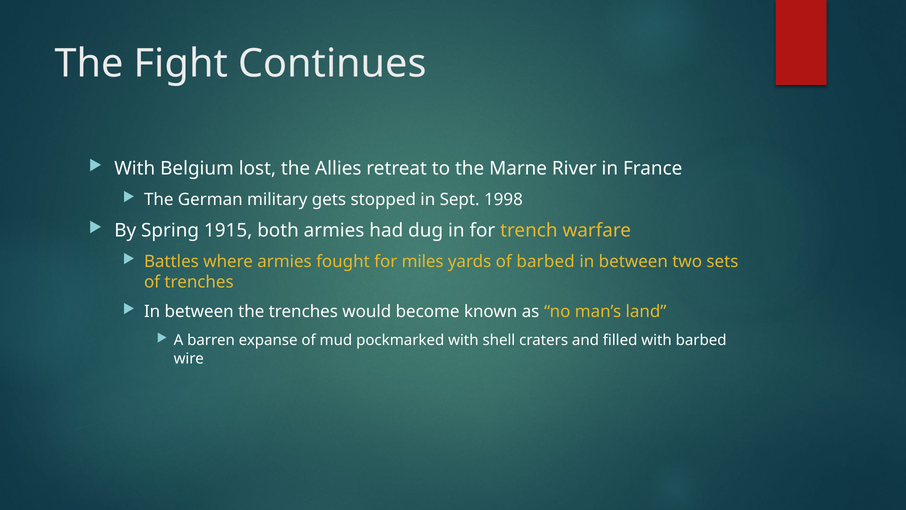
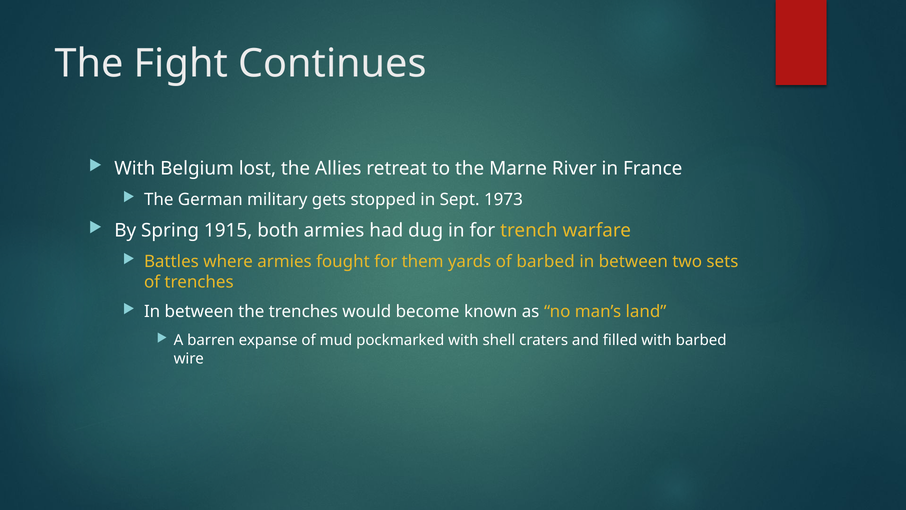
1998: 1998 -> 1973
miles: miles -> them
